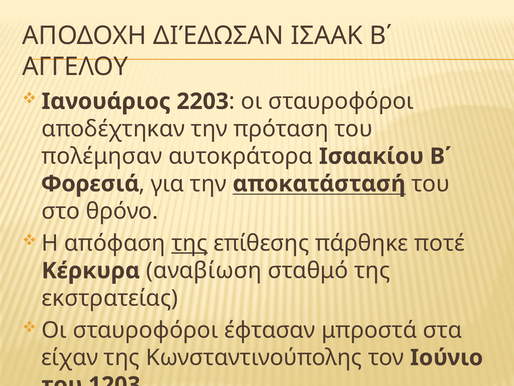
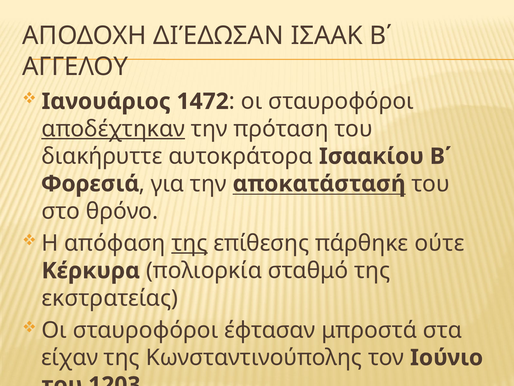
2203: 2203 -> 1472
αποδέχτηκαν underline: none -> present
πολέμησαν: πολέμησαν -> διακήρυττε
ποτέ: ποτέ -> ούτε
αναβίωση: αναβίωση -> πολιορκία
